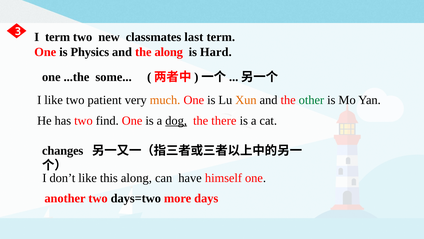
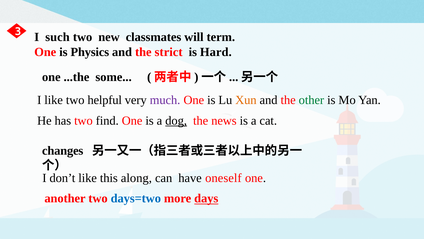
I term: term -> such
last: last -> will
the along: along -> strict
patient: patient -> helpful
much colour: orange -> purple
there: there -> news
himself: himself -> oneself
days=two colour: black -> blue
days underline: none -> present
